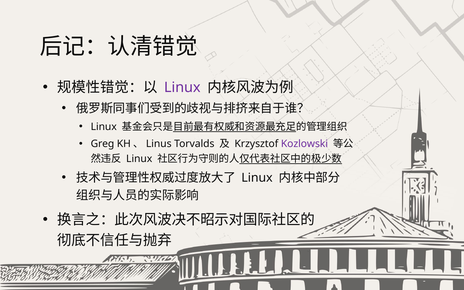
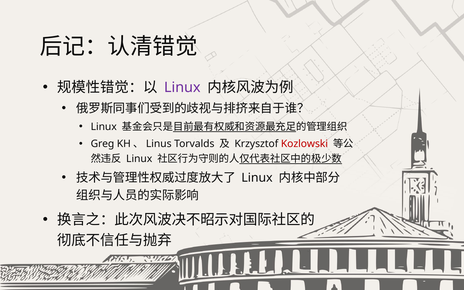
Kozlowski colour: purple -> red
